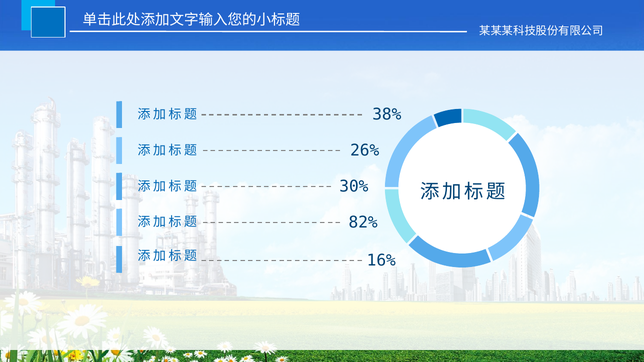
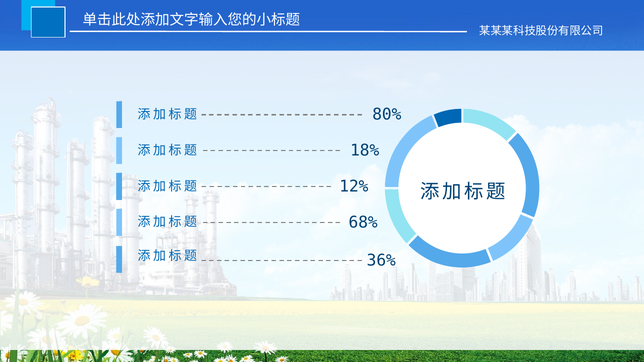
38%: 38% -> 80%
26%: 26% -> 18%
30%: 30% -> 12%
82%: 82% -> 68%
16%: 16% -> 36%
